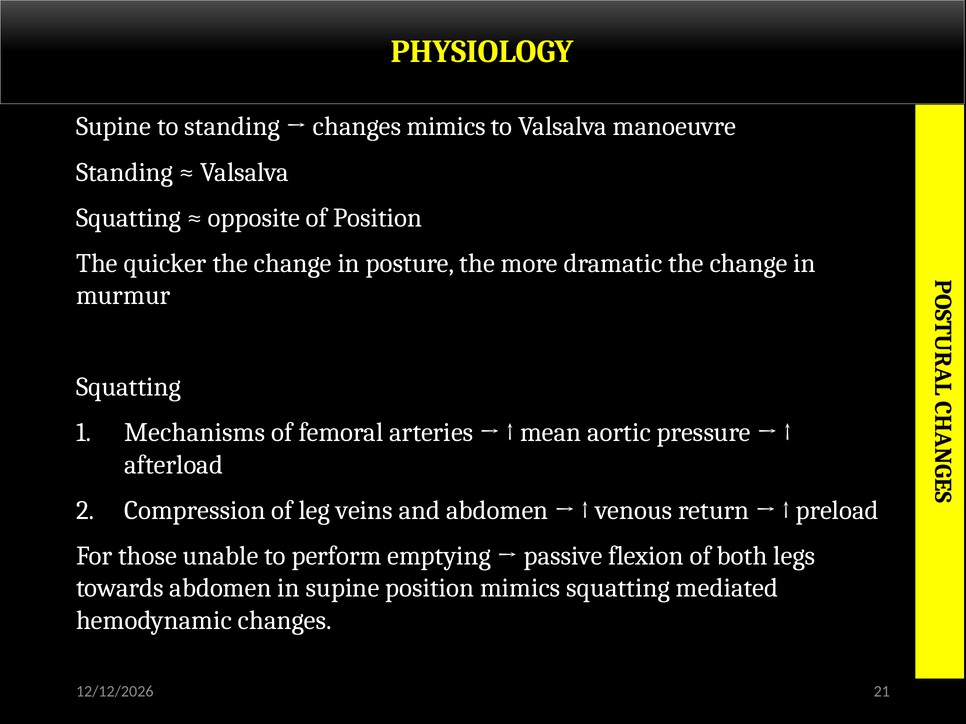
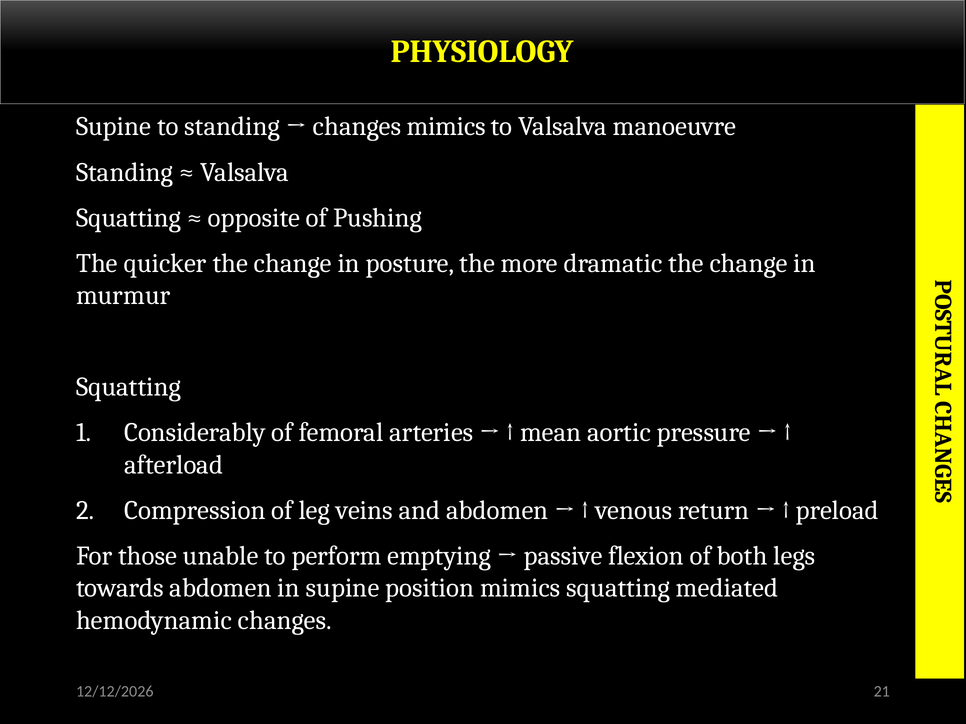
of Position: Position -> Pushing
Mechanisms: Mechanisms -> Considerably
